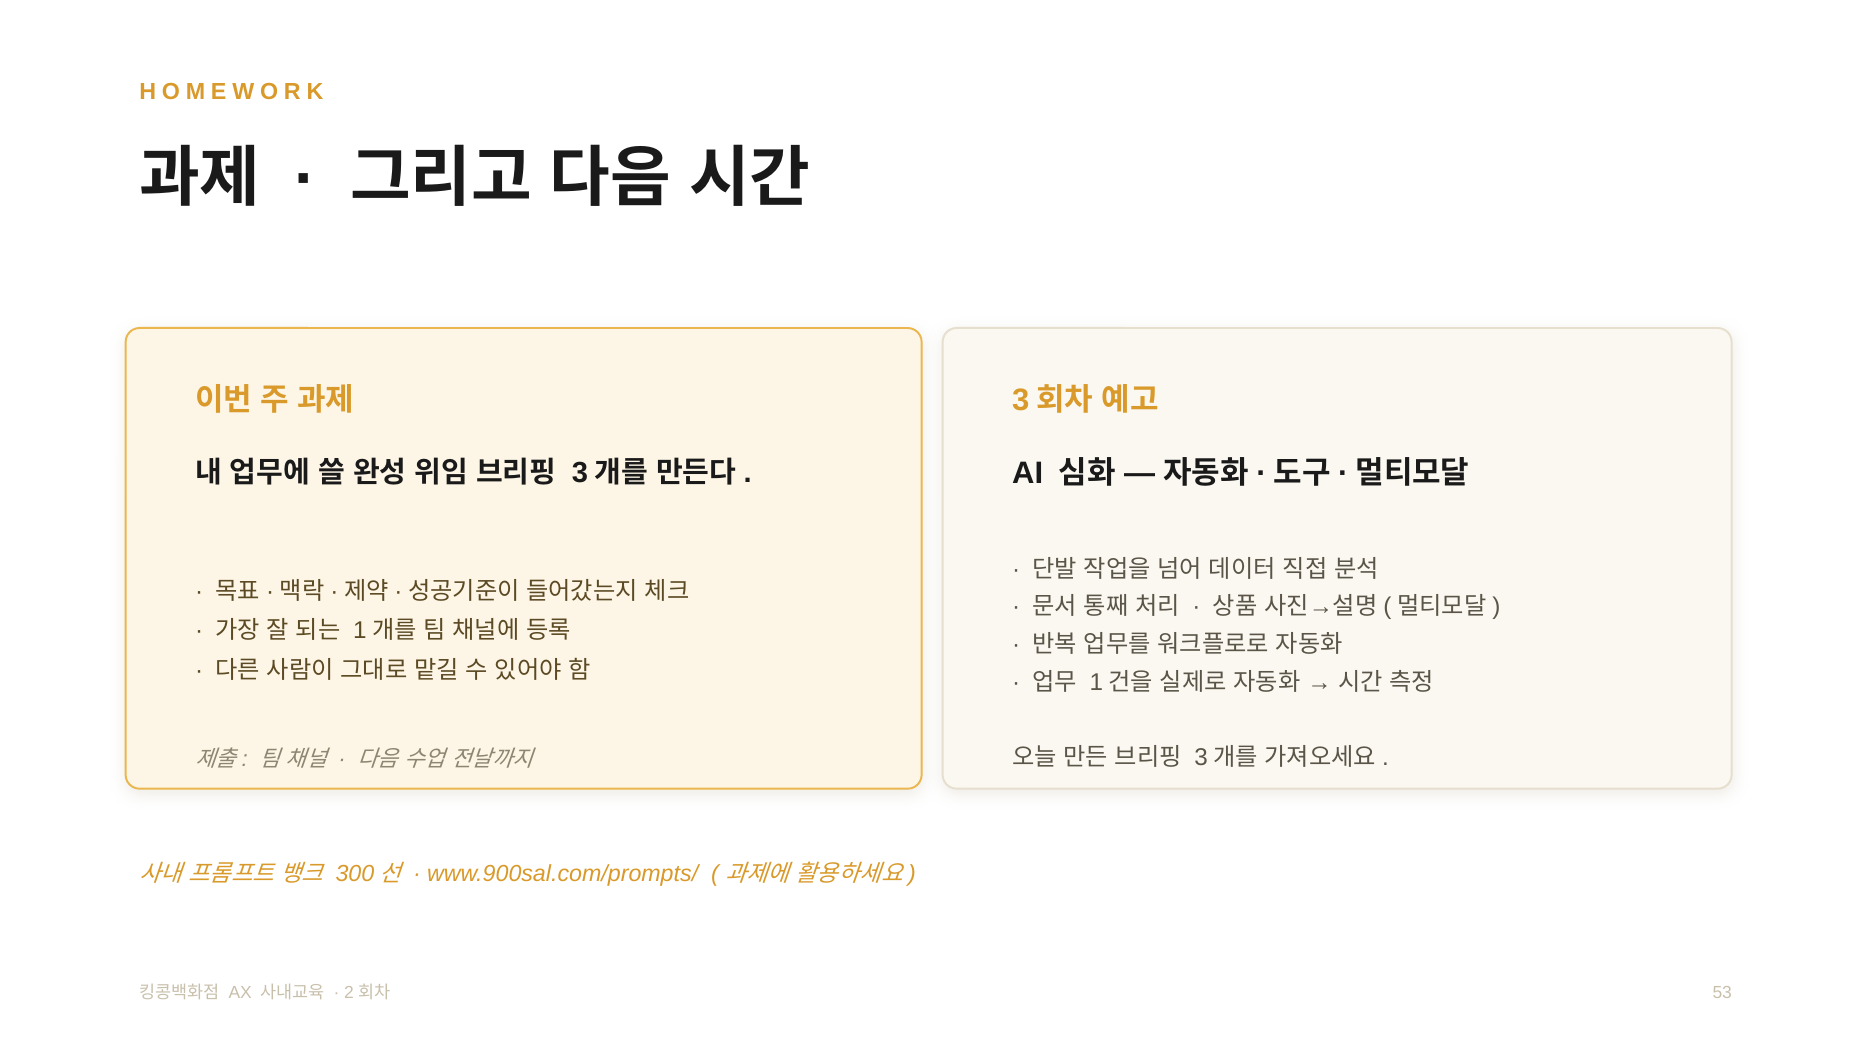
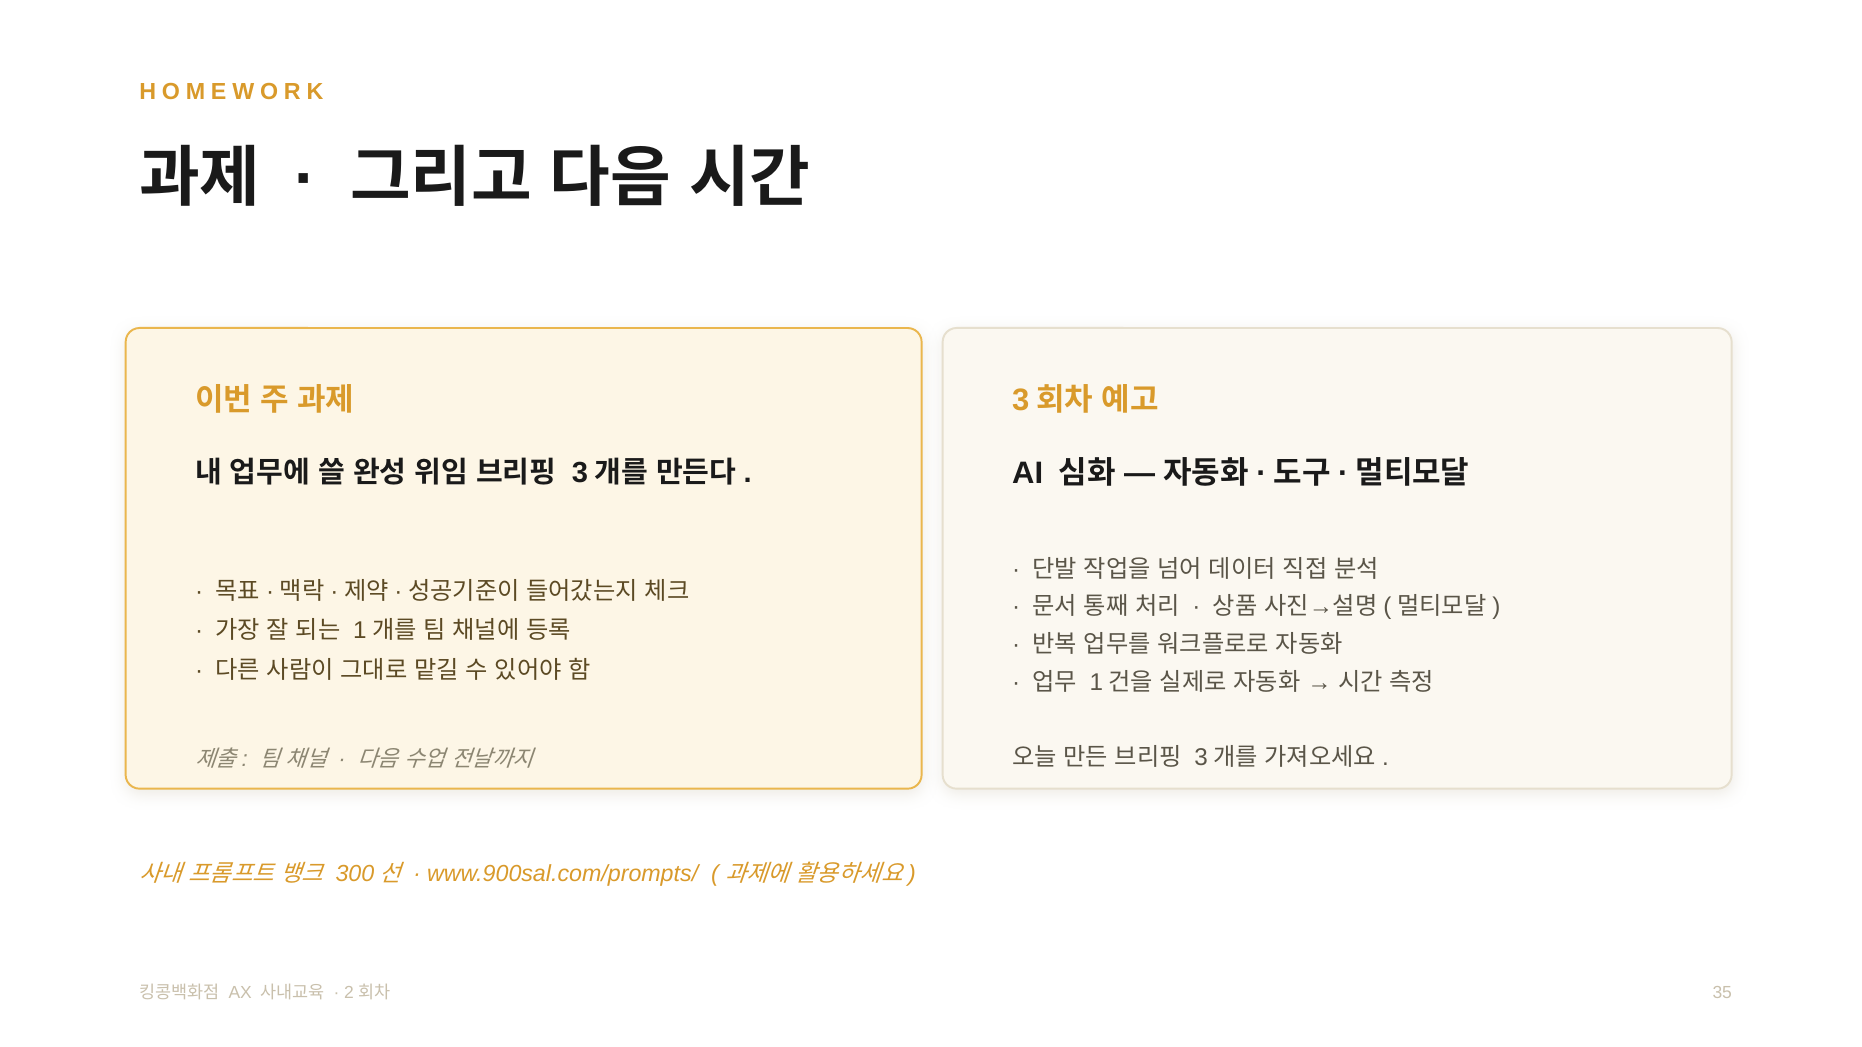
53: 53 -> 35
